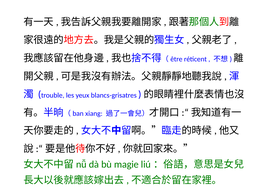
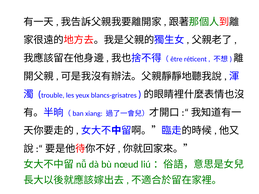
magie: magie -> nœud
